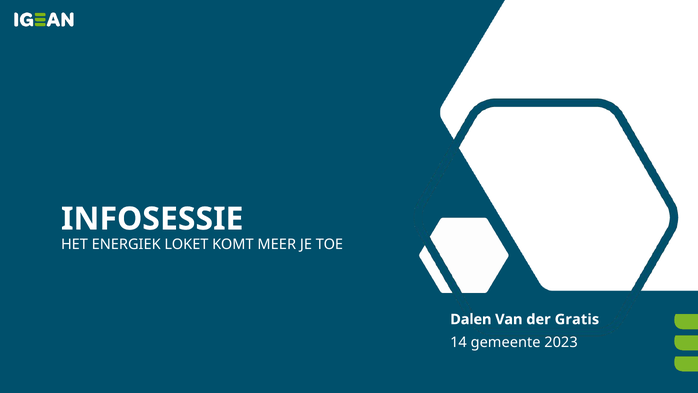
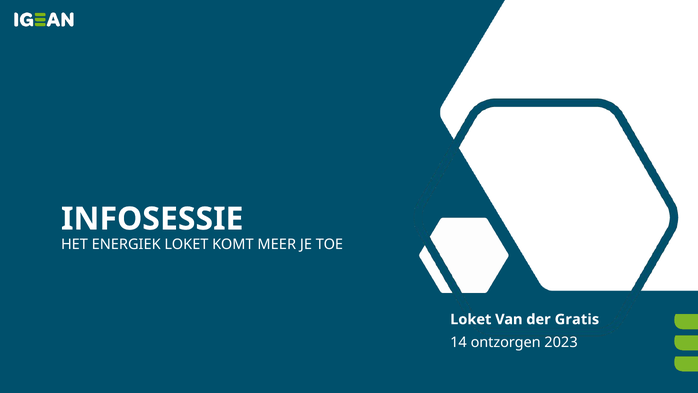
Dalen at (471, 319): Dalen -> Loket
gemeente: gemeente -> ontzorgen
